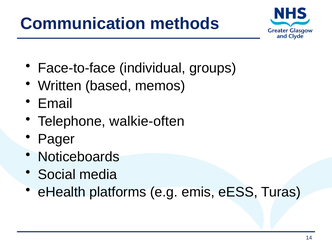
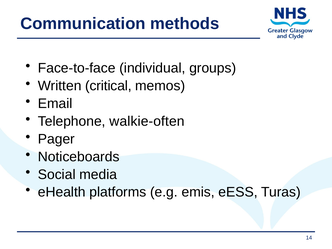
based: based -> critical
